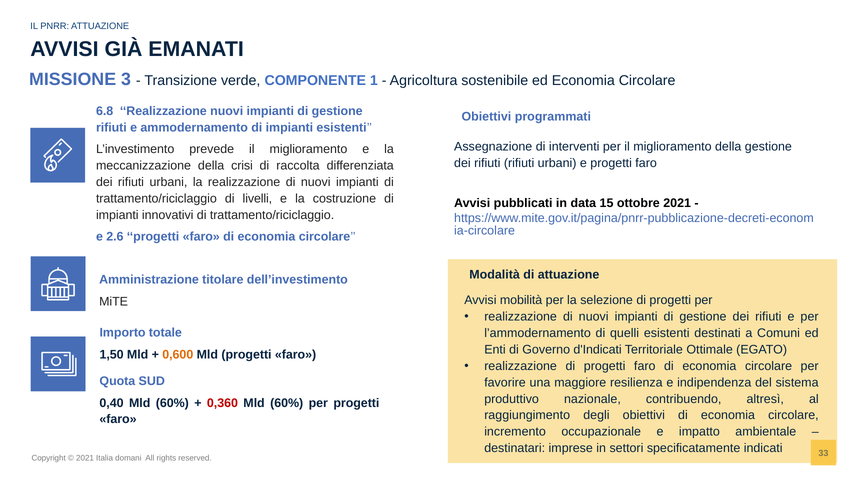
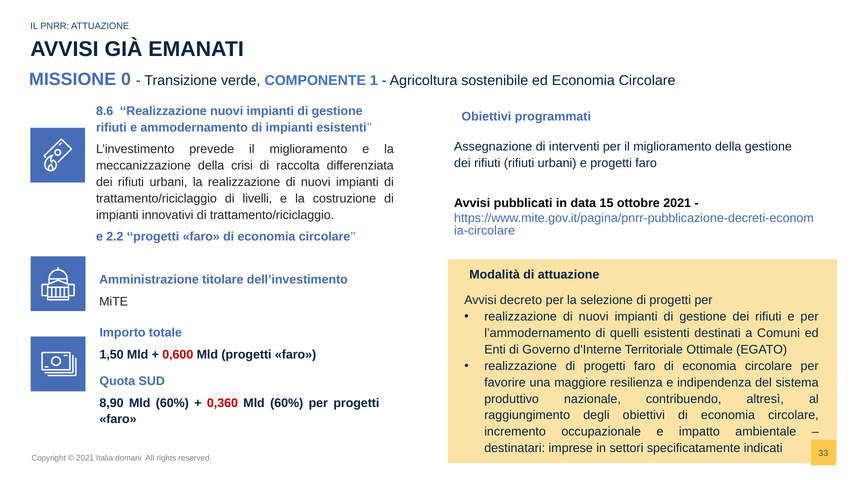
3: 3 -> 0
6.8: 6.8 -> 8.6
2.6: 2.6 -> 2.2
mobilità: mobilità -> decreto
d'Indicati: d'Indicati -> d'Interne
0,600 colour: orange -> red
0,40: 0,40 -> 8,90
